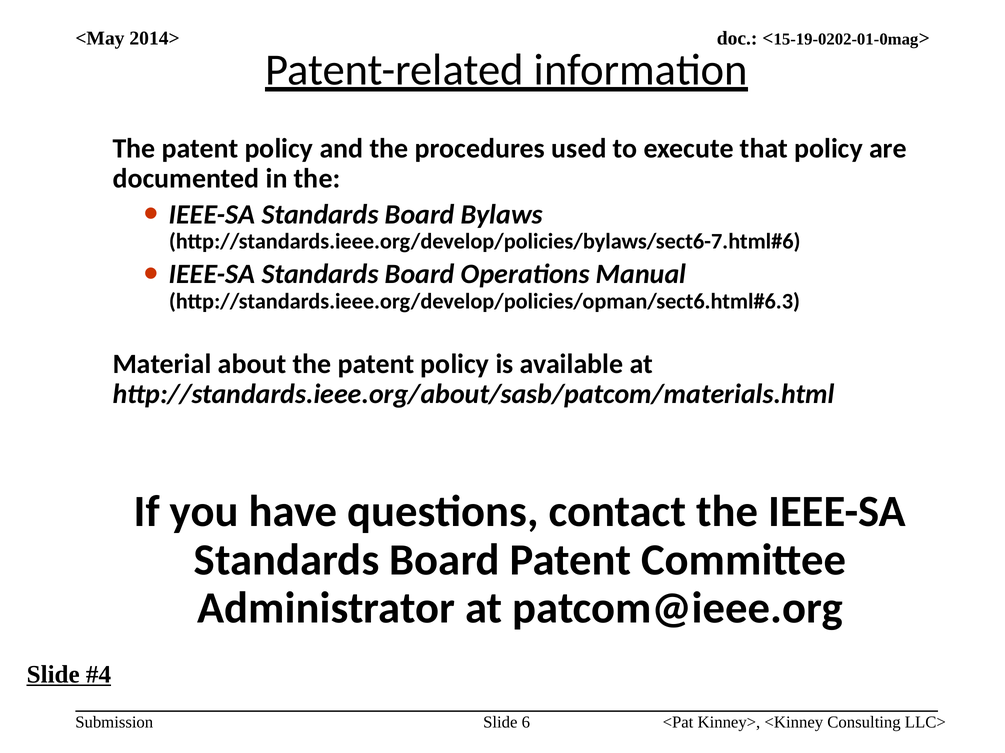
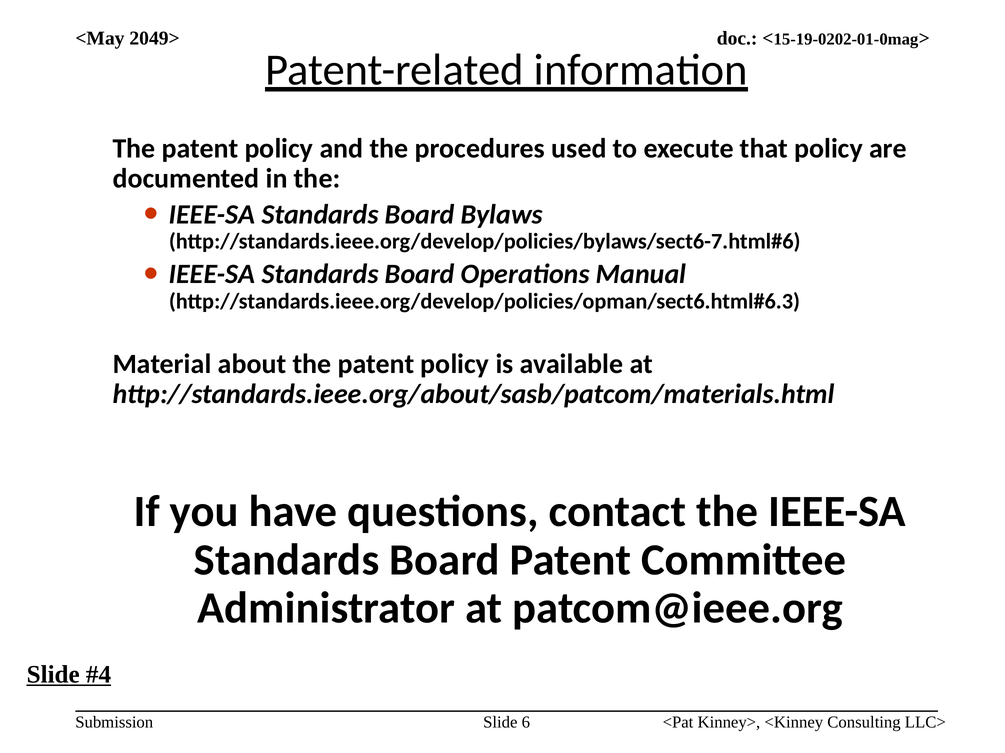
2014>: 2014> -> 2049>
